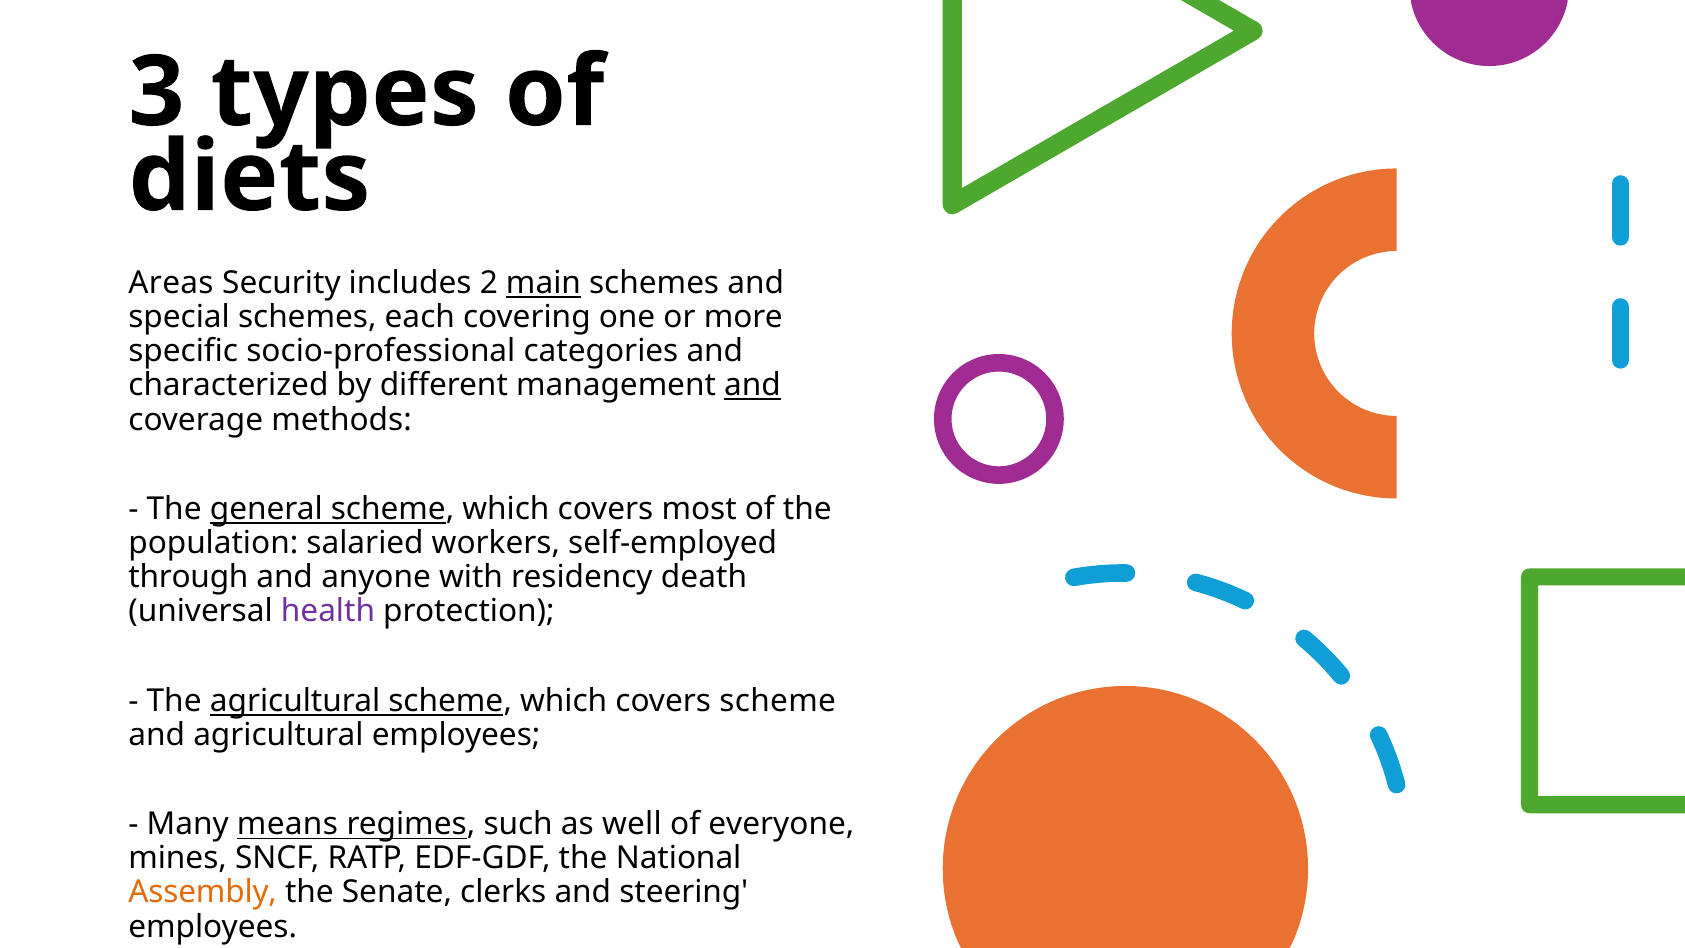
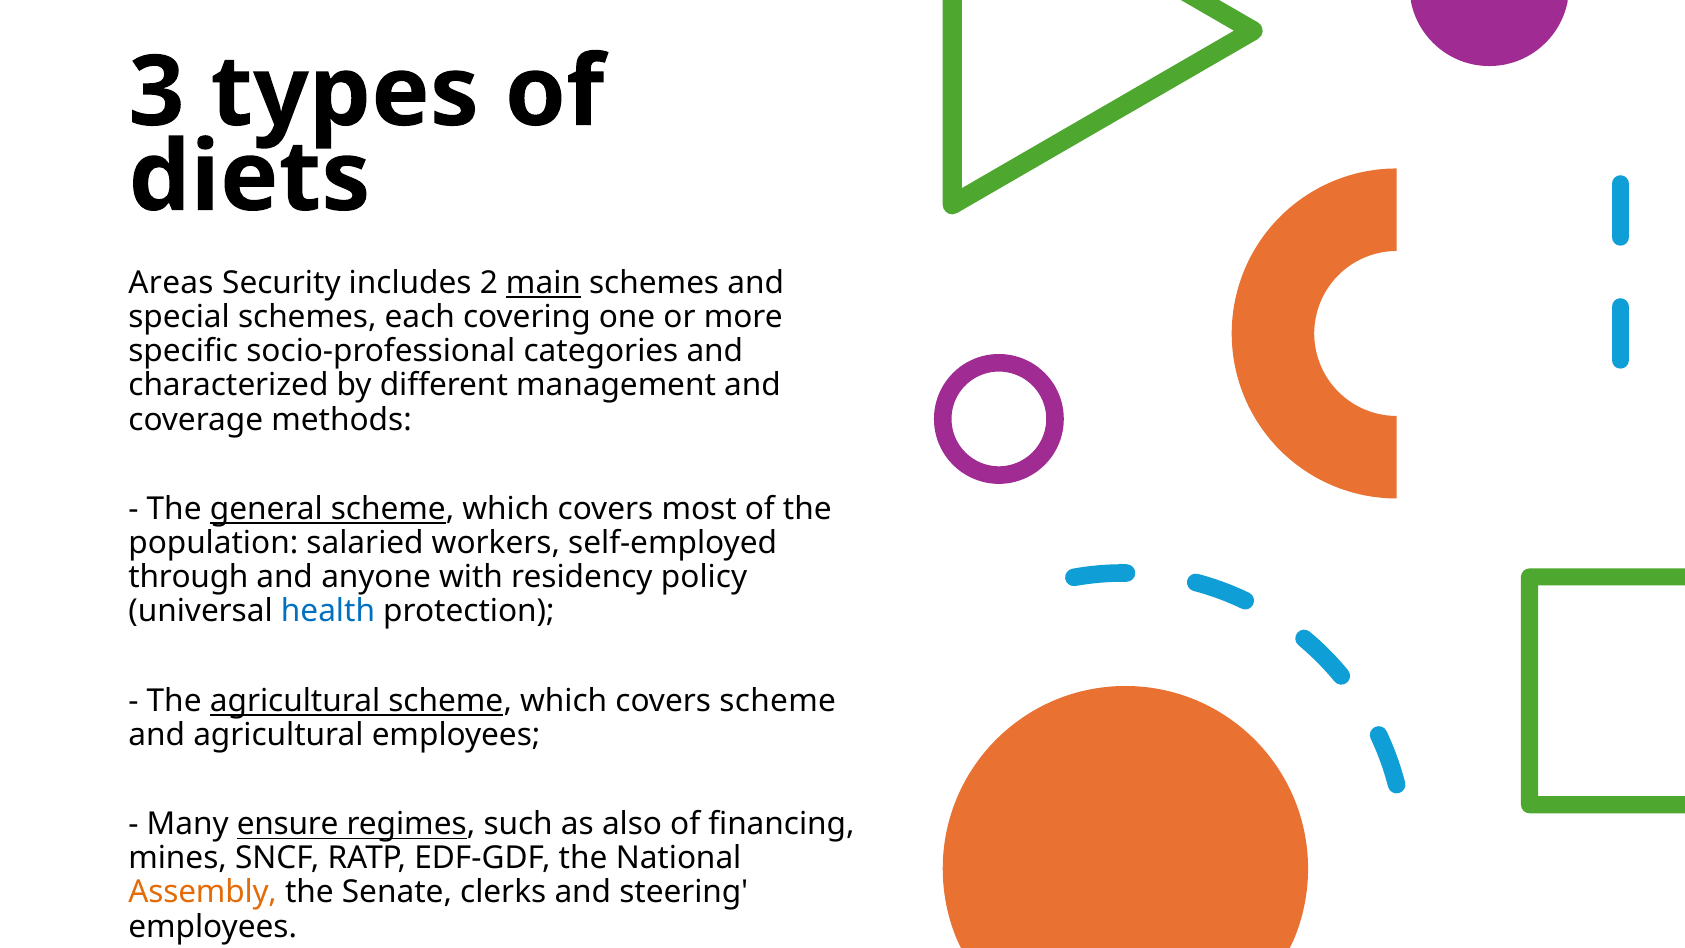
and at (753, 385) underline: present -> none
death: death -> policy
health colour: purple -> blue
means: means -> ensure
well: well -> also
everyone: everyone -> financing
